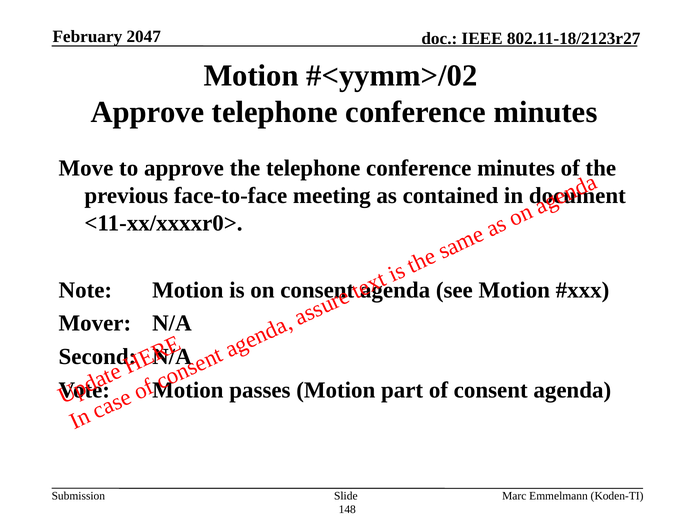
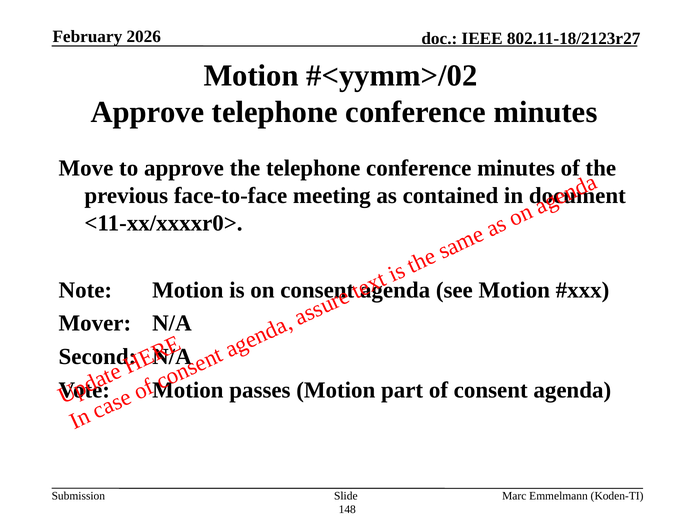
2047: 2047 -> 2026
